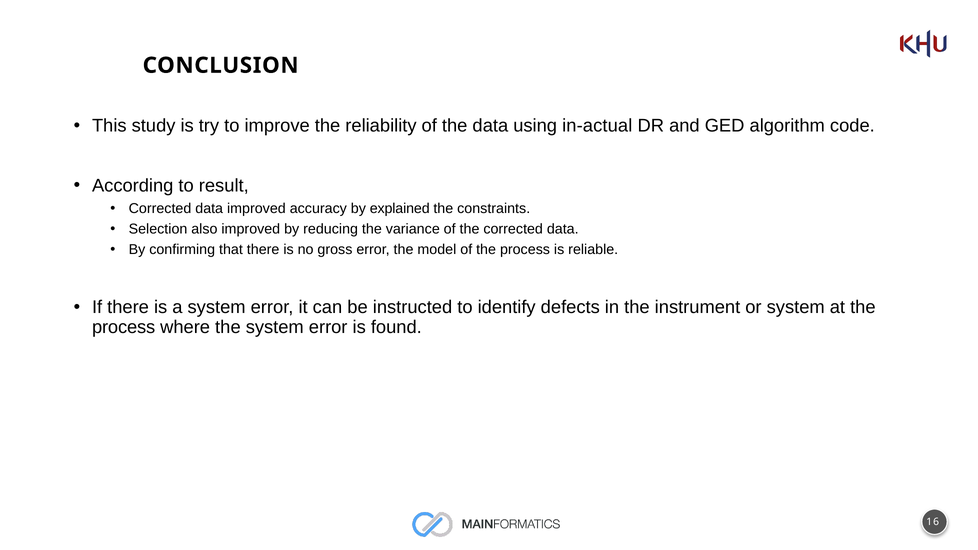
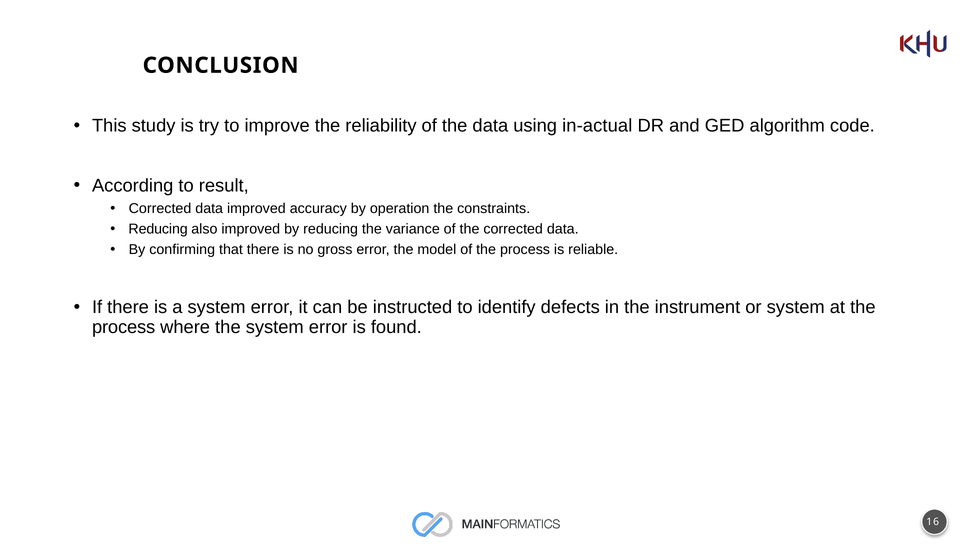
explained: explained -> operation
Selection at (158, 229): Selection -> Reducing
